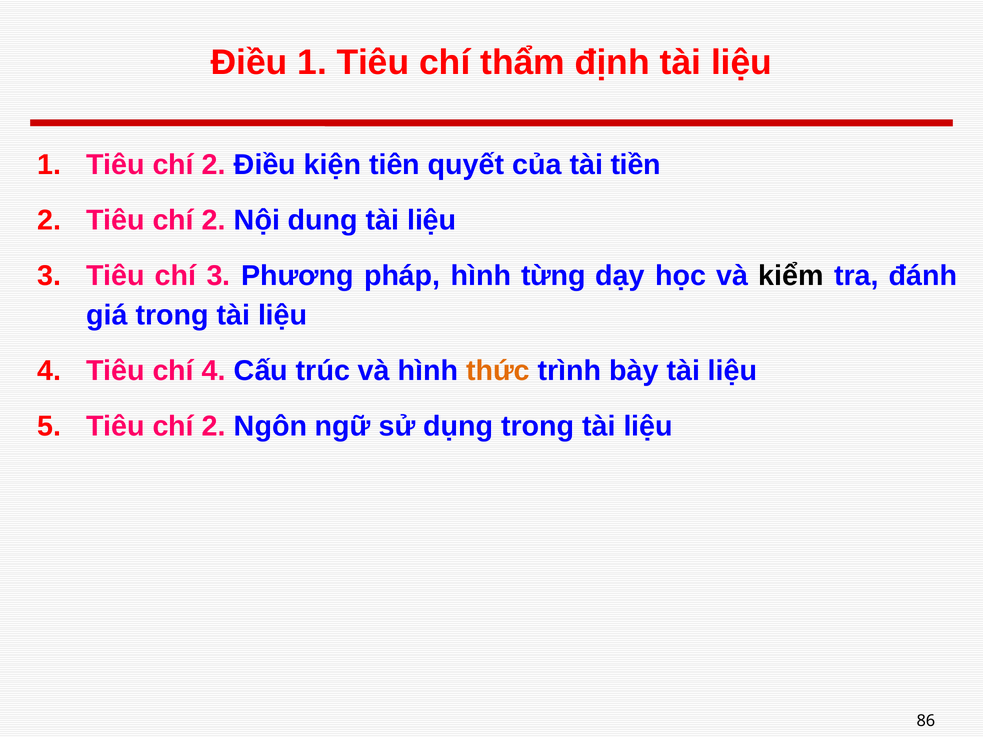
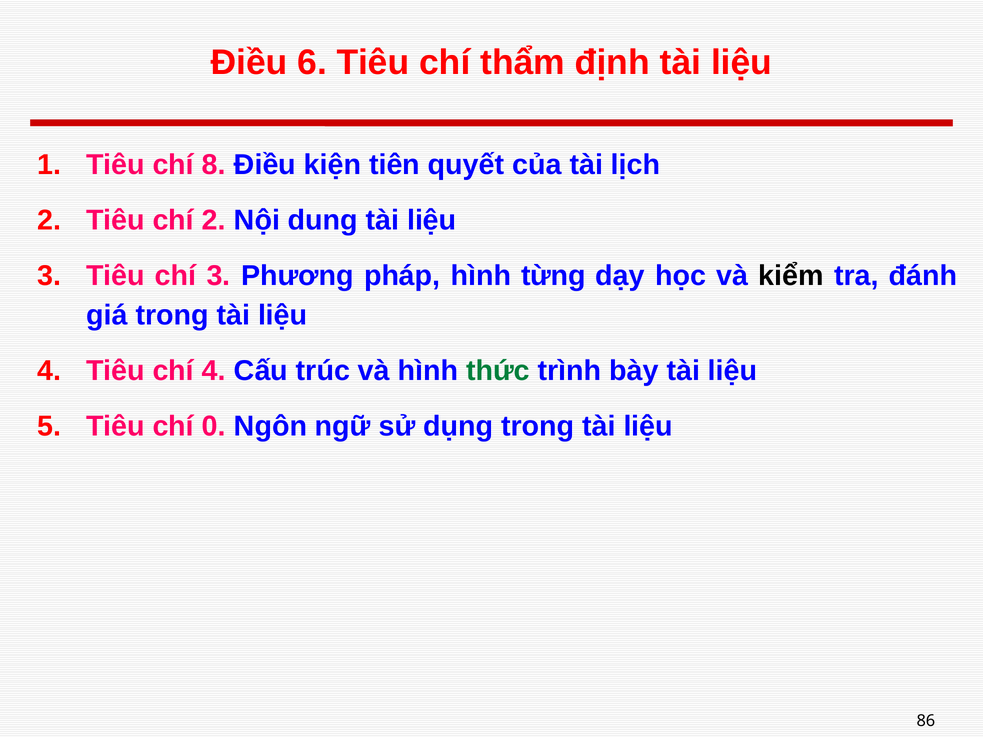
Điều 1: 1 -> 6
1 Tiêu chí 2: 2 -> 8
tiền: tiền -> lịch
thức colour: orange -> green
5 Tiêu chí 2: 2 -> 0
